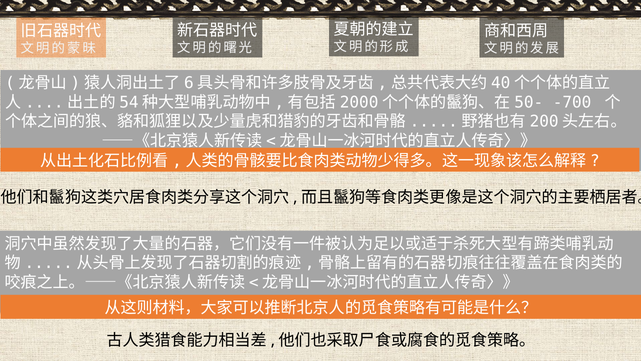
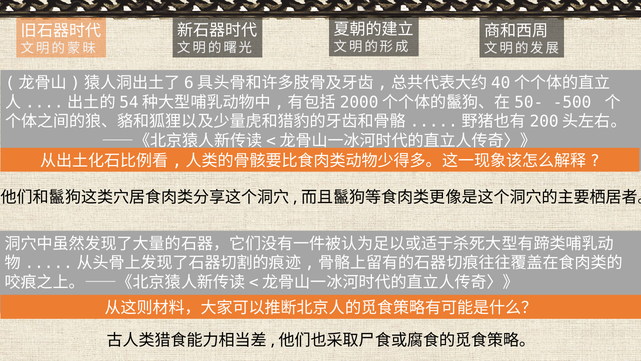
-700: -700 -> -500
